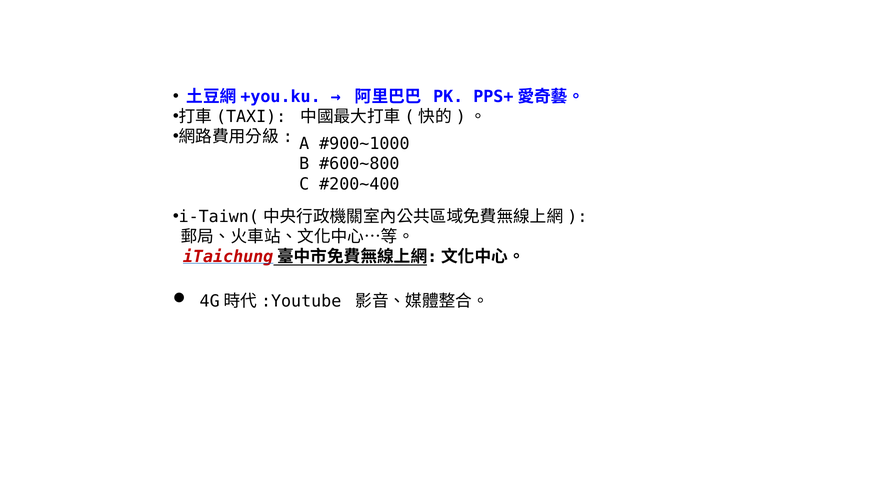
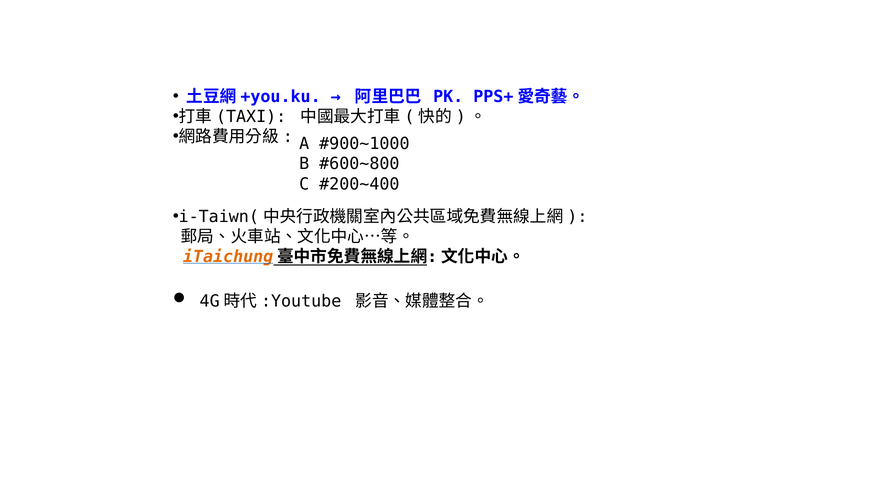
iTaichung colour: red -> orange
